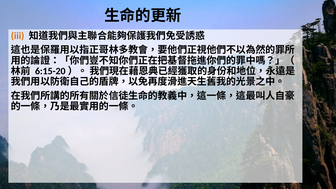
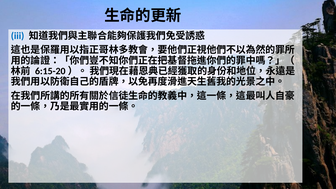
iii colour: orange -> blue
